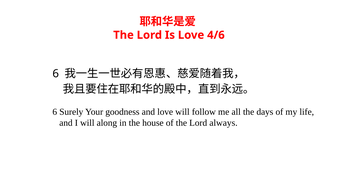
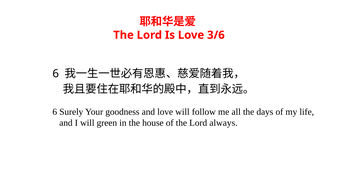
4/6: 4/6 -> 3/6
along: along -> green
